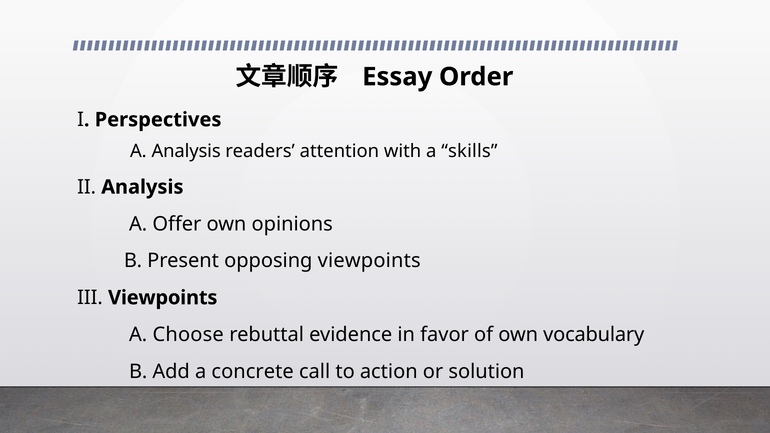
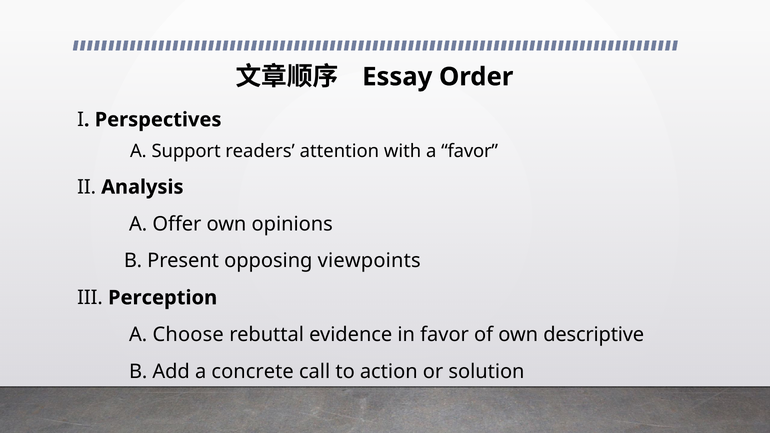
A Analysis: Analysis -> Support
a skills: skills -> favor
III Viewpoints: Viewpoints -> Perception
vocabulary: vocabulary -> descriptive
